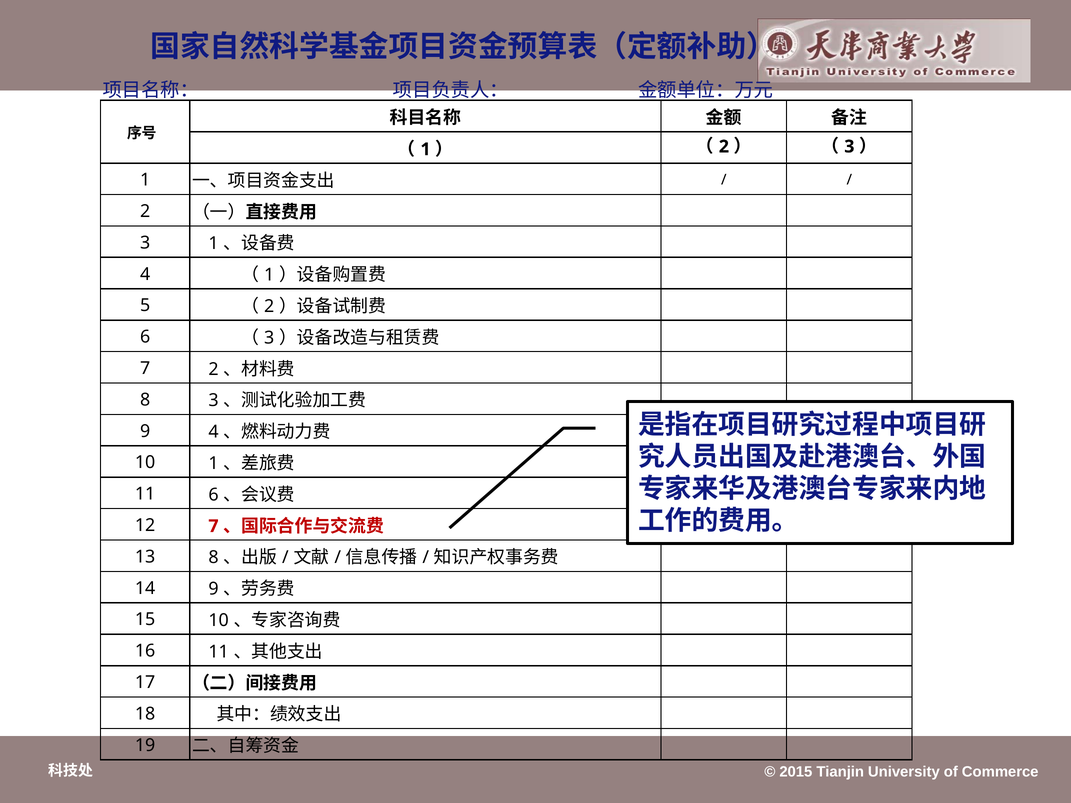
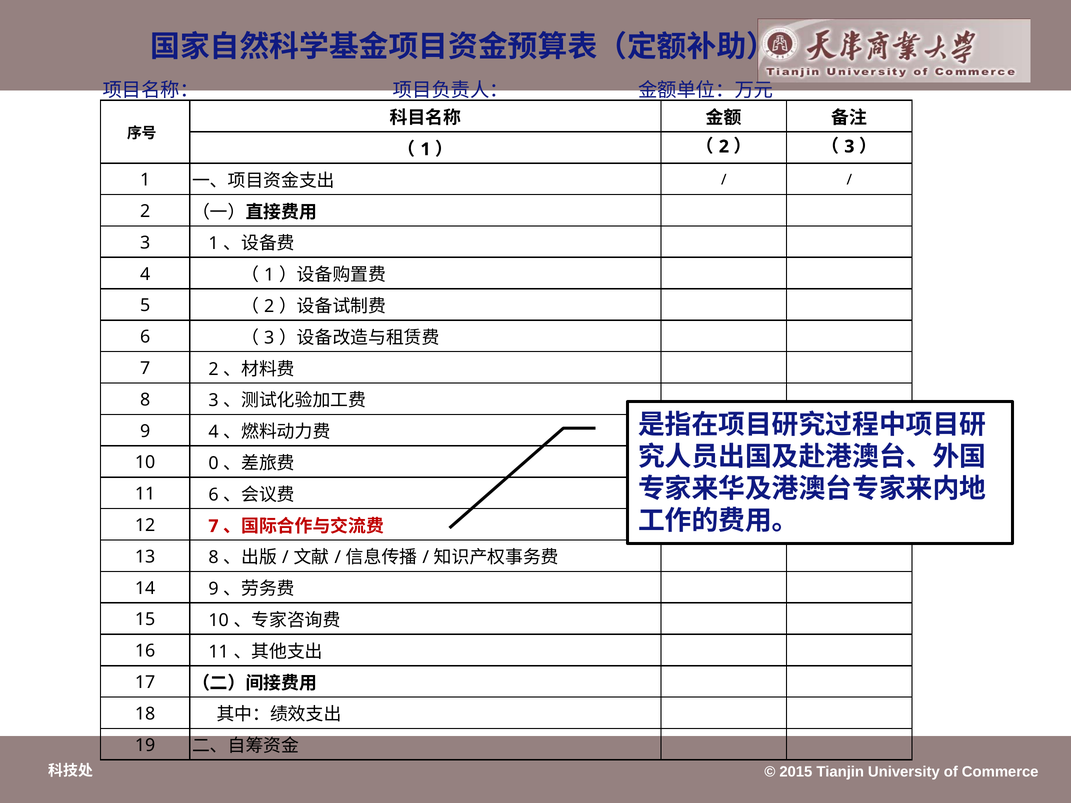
10 1: 1 -> 0
